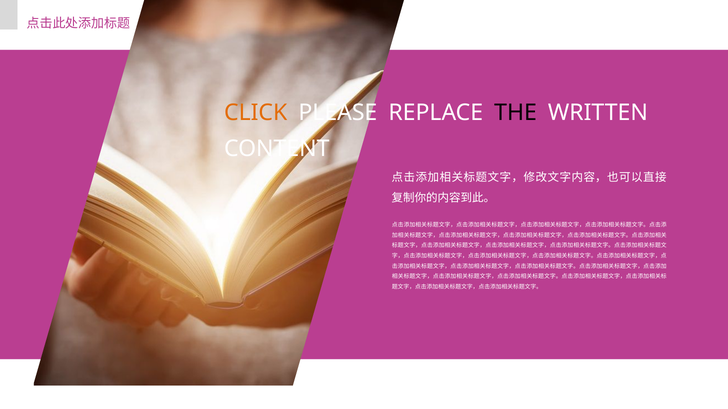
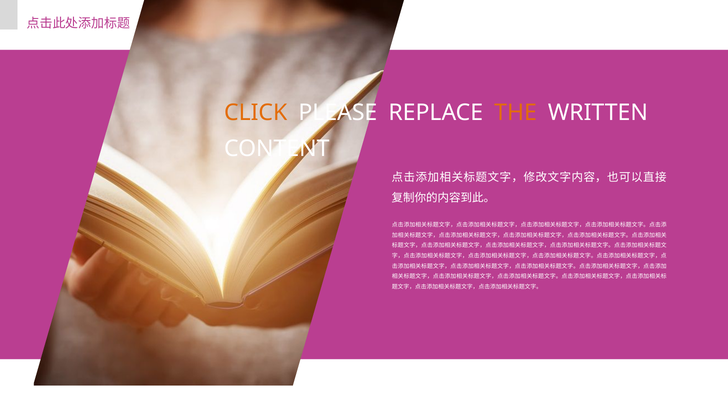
THE colour: black -> orange
